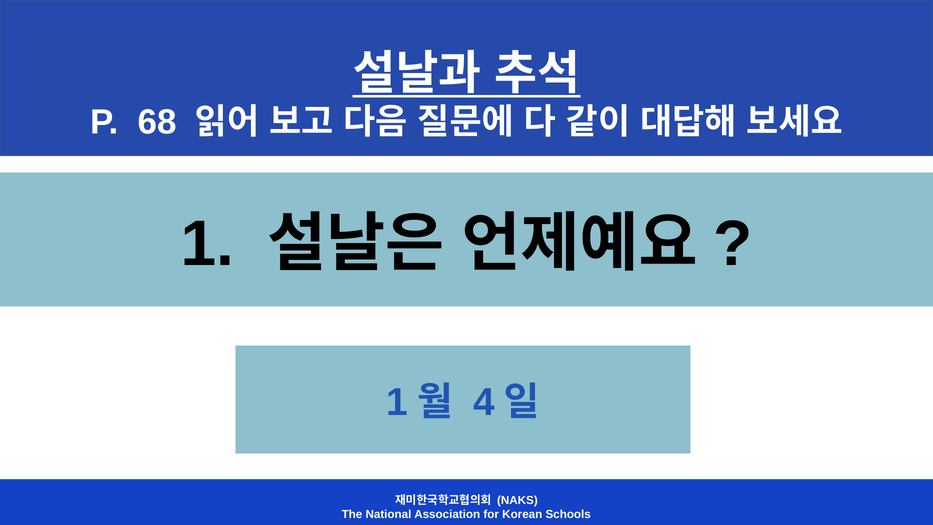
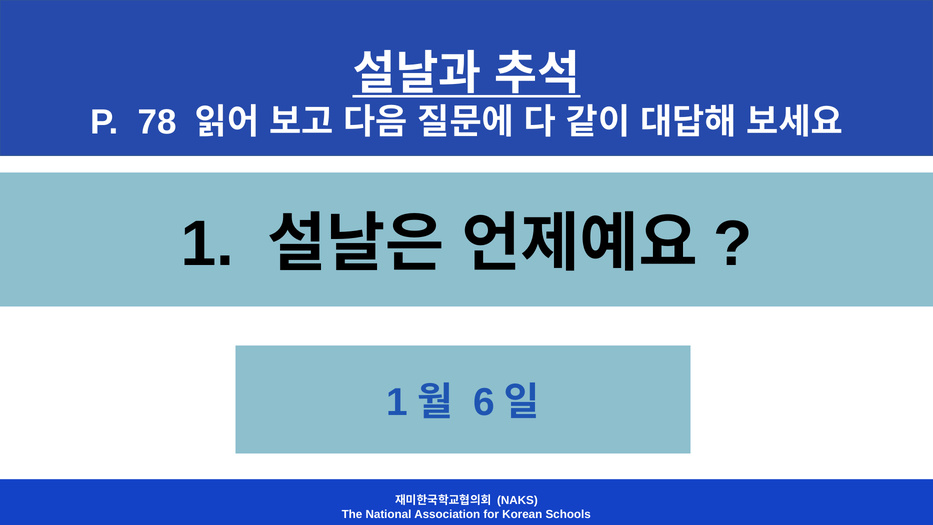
68: 68 -> 78
4: 4 -> 6
